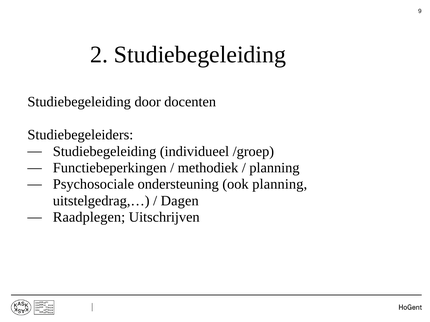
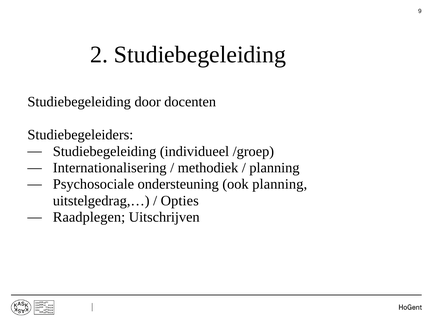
Functiebeperkingen: Functiebeperkingen -> Internationalisering
Dagen: Dagen -> Opties
